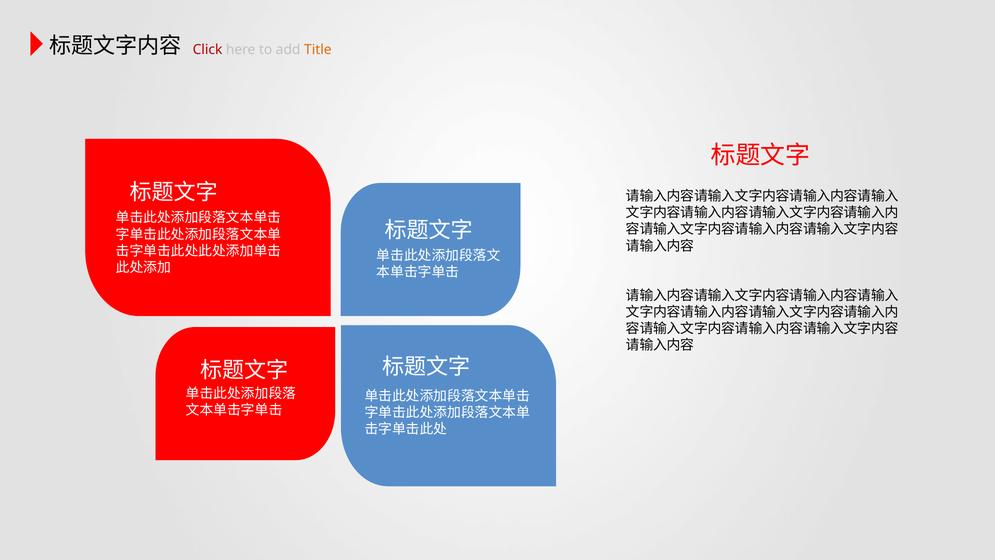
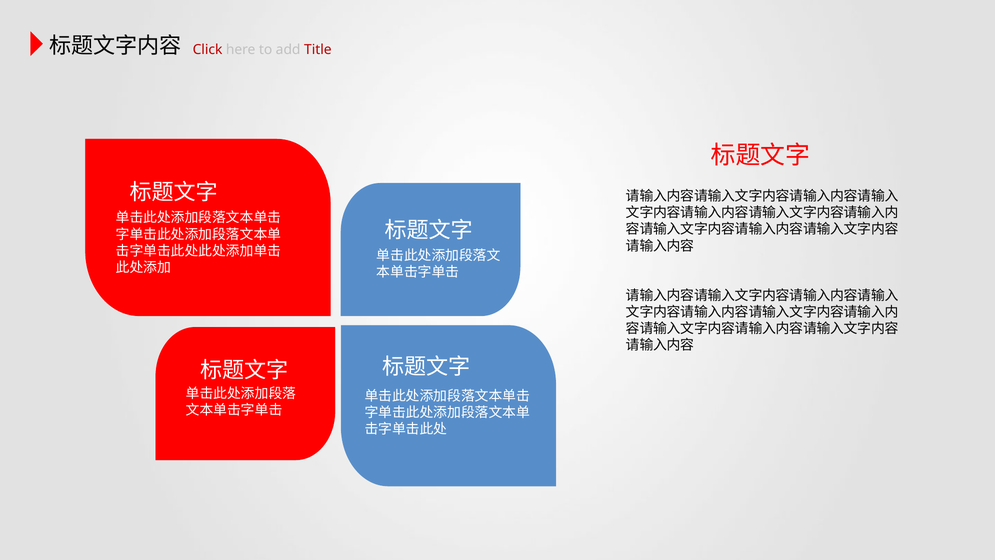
Title colour: orange -> red
